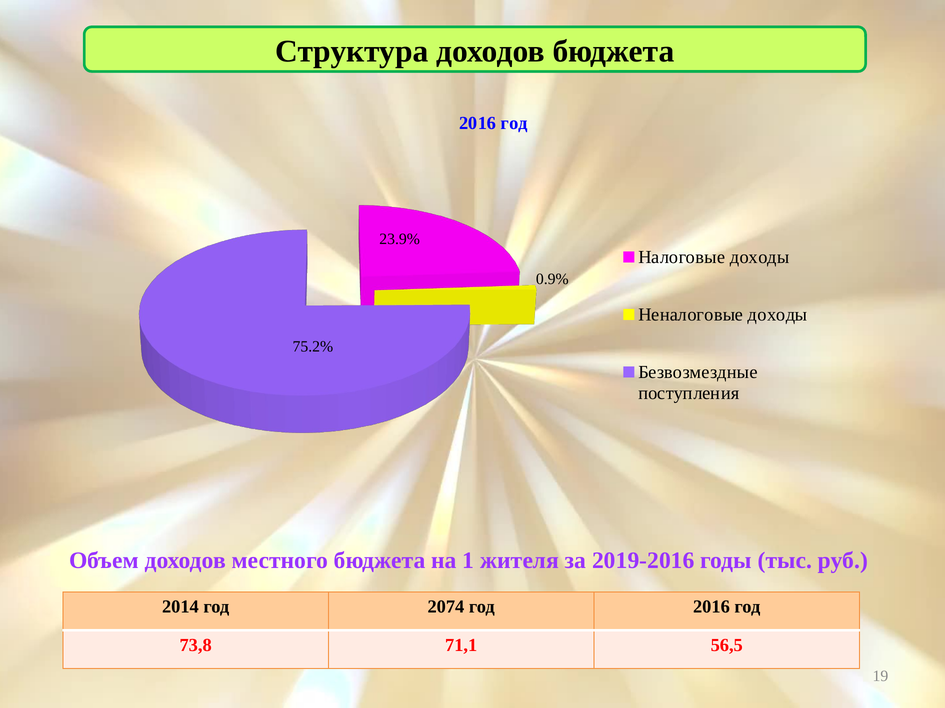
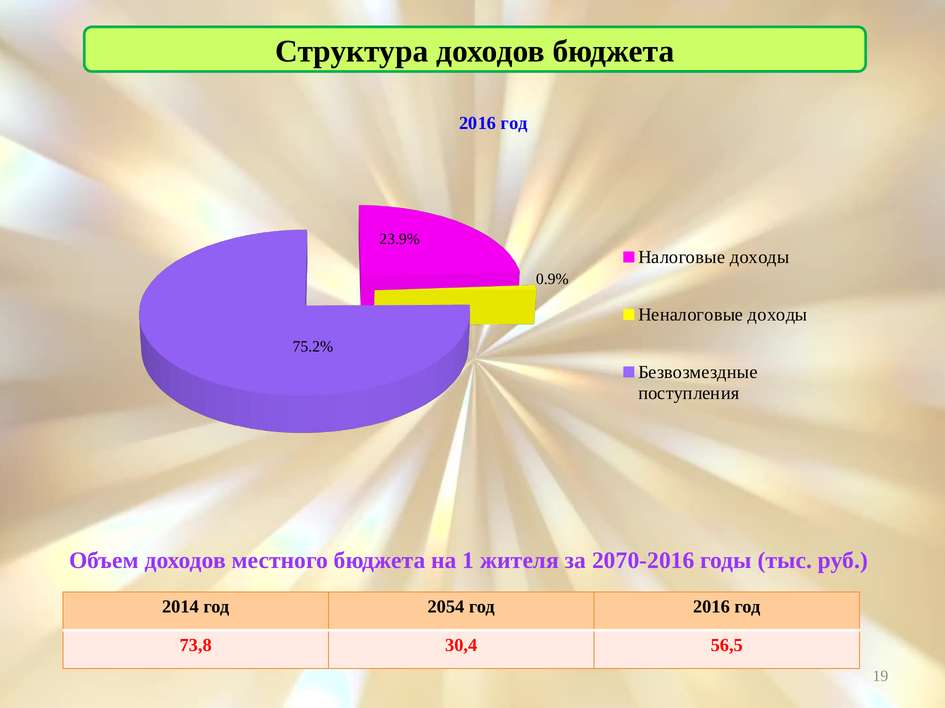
2019-2016: 2019-2016 -> 2070-2016
2074: 2074 -> 2054
71,1: 71,1 -> 30,4
